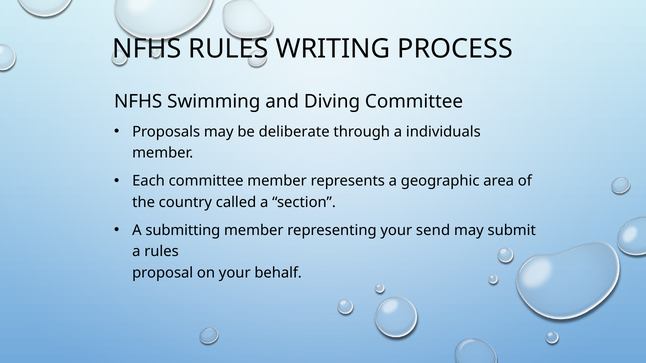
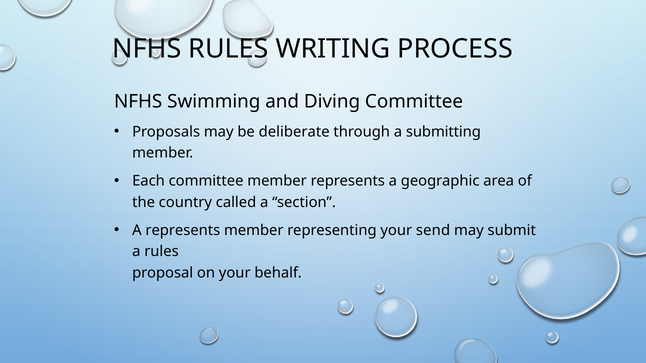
individuals: individuals -> submitting
A submitting: submitting -> represents
